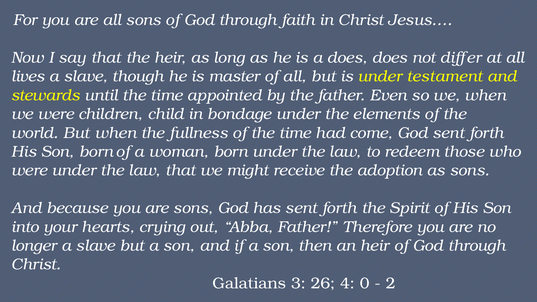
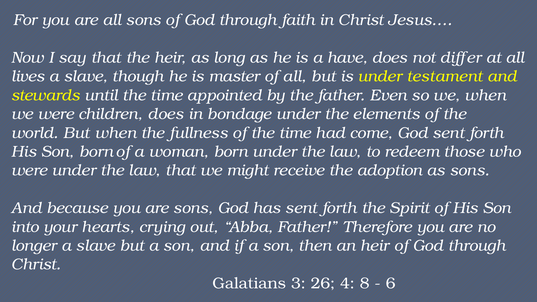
a does: does -> have
children child: child -> does
0: 0 -> 8
2: 2 -> 6
